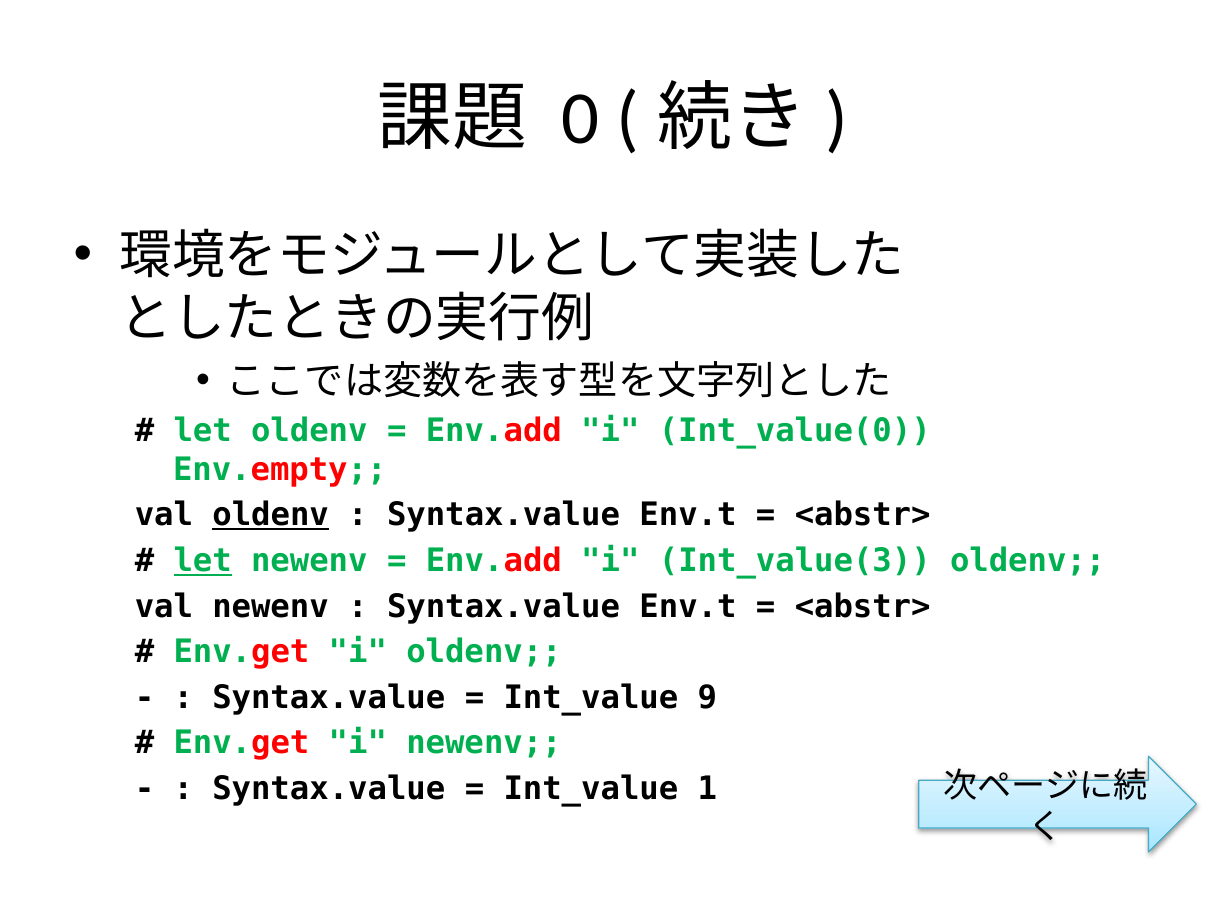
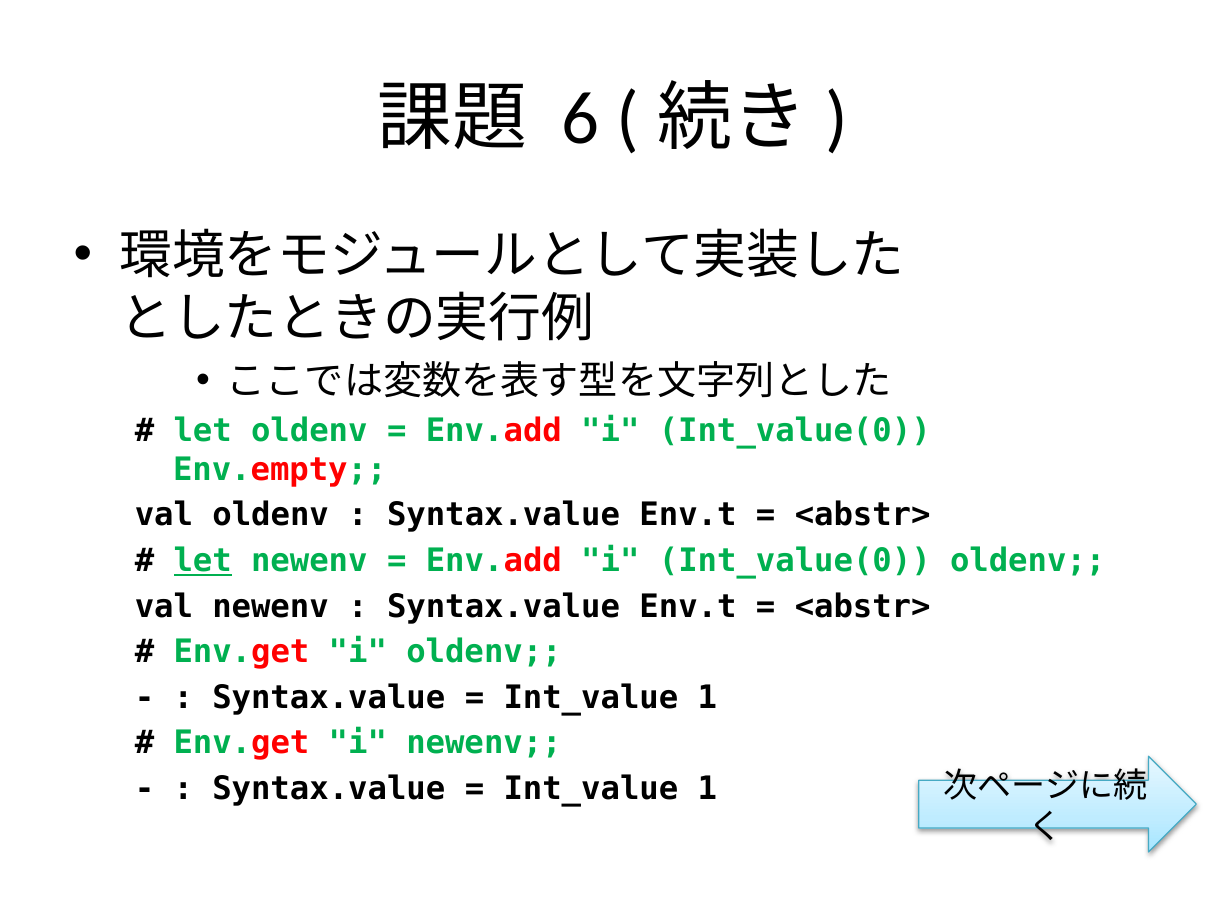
0: 0 -> 6
oldenv at (271, 515) underline: present -> none
Int_value(3 at (795, 561): Int_value(3 -> Int_value(0
9 at (707, 697): 9 -> 1
